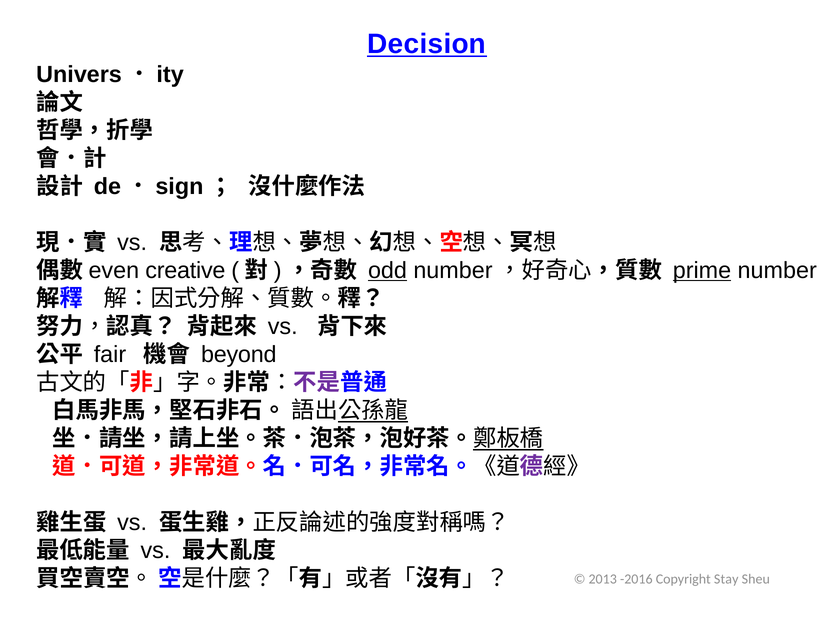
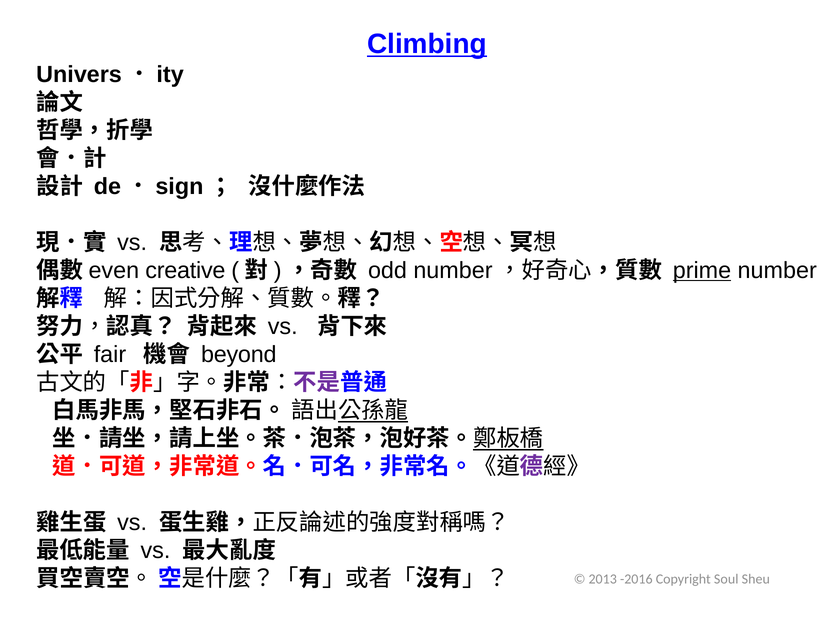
Decision: Decision -> Climbing
odd underline: present -> none
Stay: Stay -> Soul
